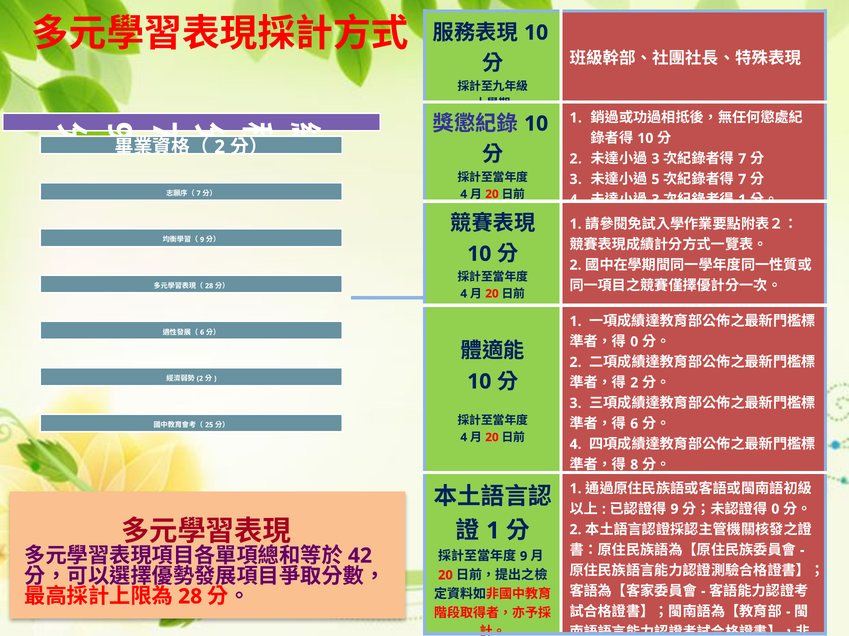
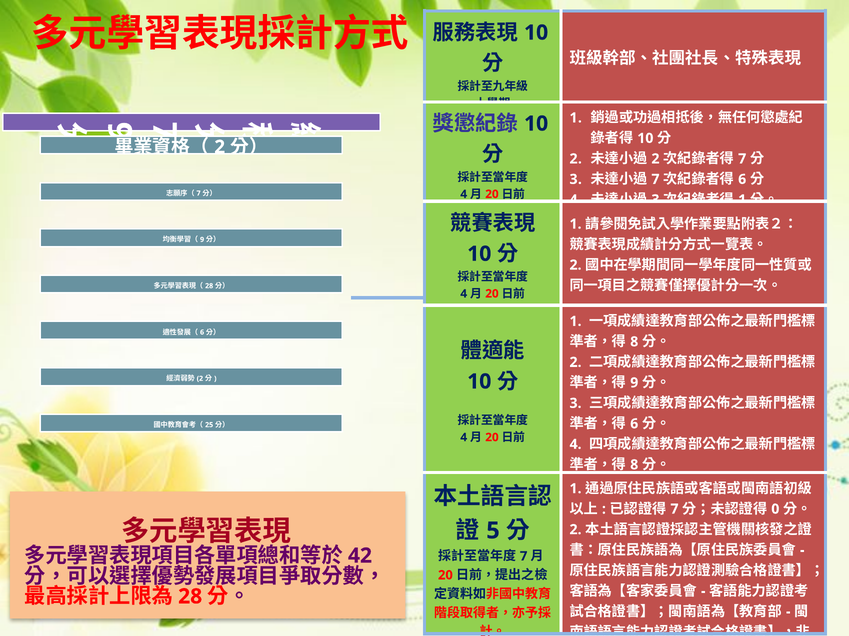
3 at (655, 159): 3 -> 2
5 at (655, 179): 5 -> 7
7 at (742, 179): 7 -> 6
0 at (634, 342): 0 -> 8
2 at (634, 383): 2 -> 9
9 at (674, 510): 9 -> 7
1 at (493, 531): 1 -> 5
9 at (524, 557): 9 -> 7
